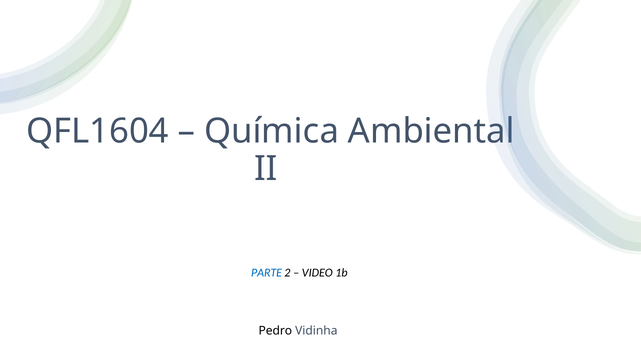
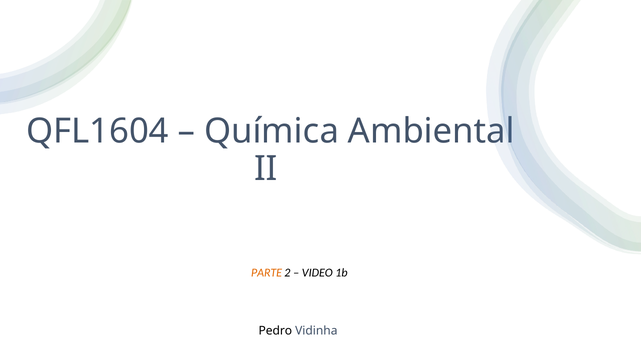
PARTE colour: blue -> orange
